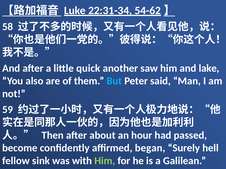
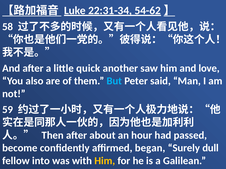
lake: lake -> love
hell: hell -> dull
sink: sink -> into
Him at (105, 161) colour: light green -> yellow
